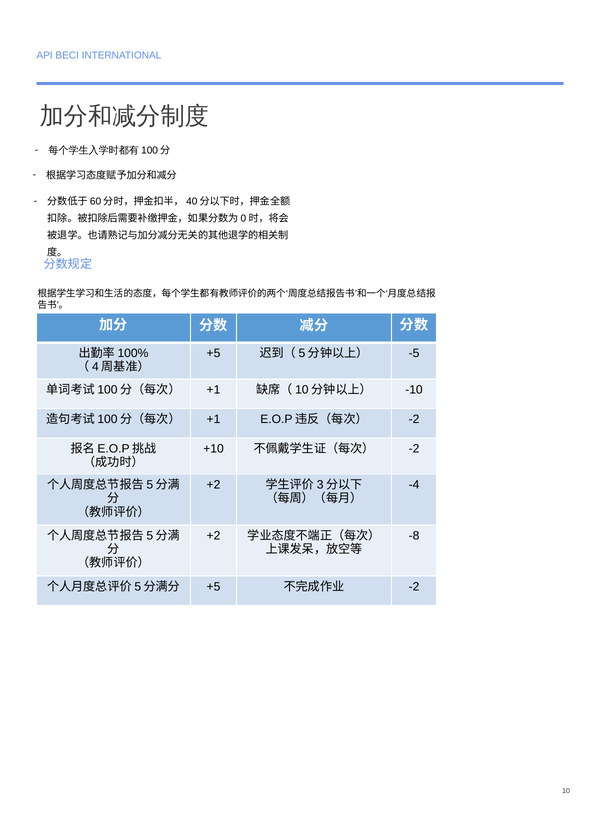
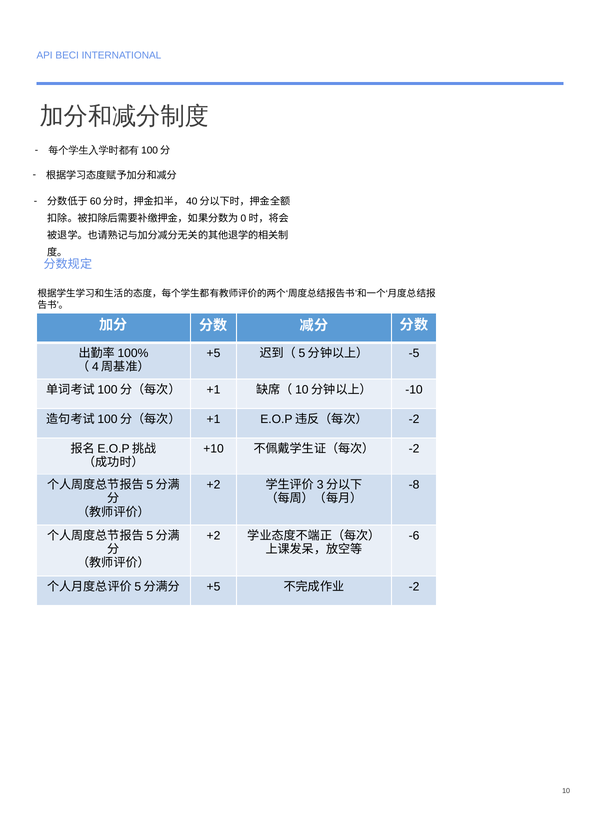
-4: -4 -> -8
-8: -8 -> -6
